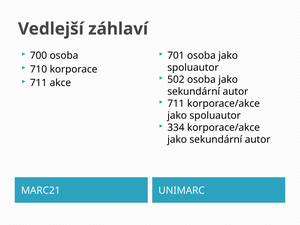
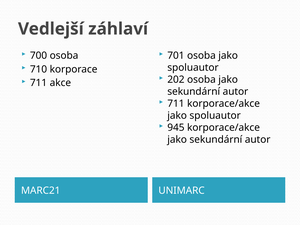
502: 502 -> 202
334: 334 -> 945
